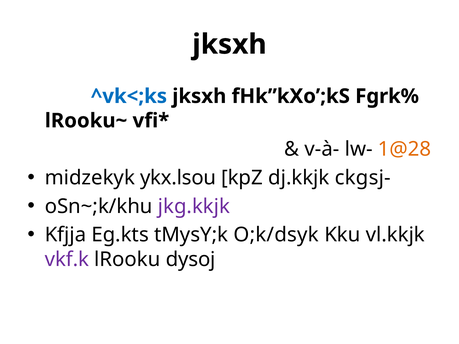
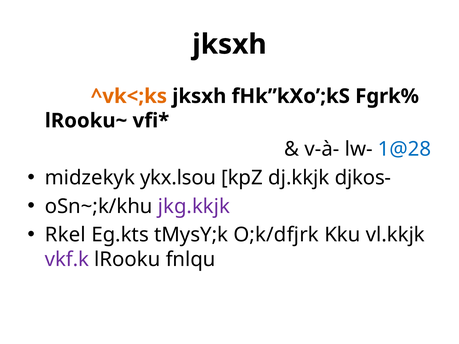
^vk<;ks colour: blue -> orange
1@28 colour: orange -> blue
ckgsj-: ckgsj- -> djkos-
Kfjja: Kfjja -> Rkel
O;k/dsyk: O;k/dsyk -> O;k/dfjrk
dysoj: dysoj -> fnlqu
